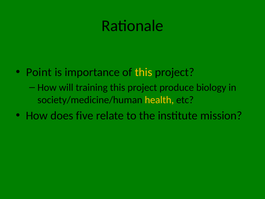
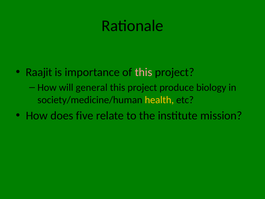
Point: Point -> Raajit
this at (144, 72) colour: yellow -> pink
training: training -> general
